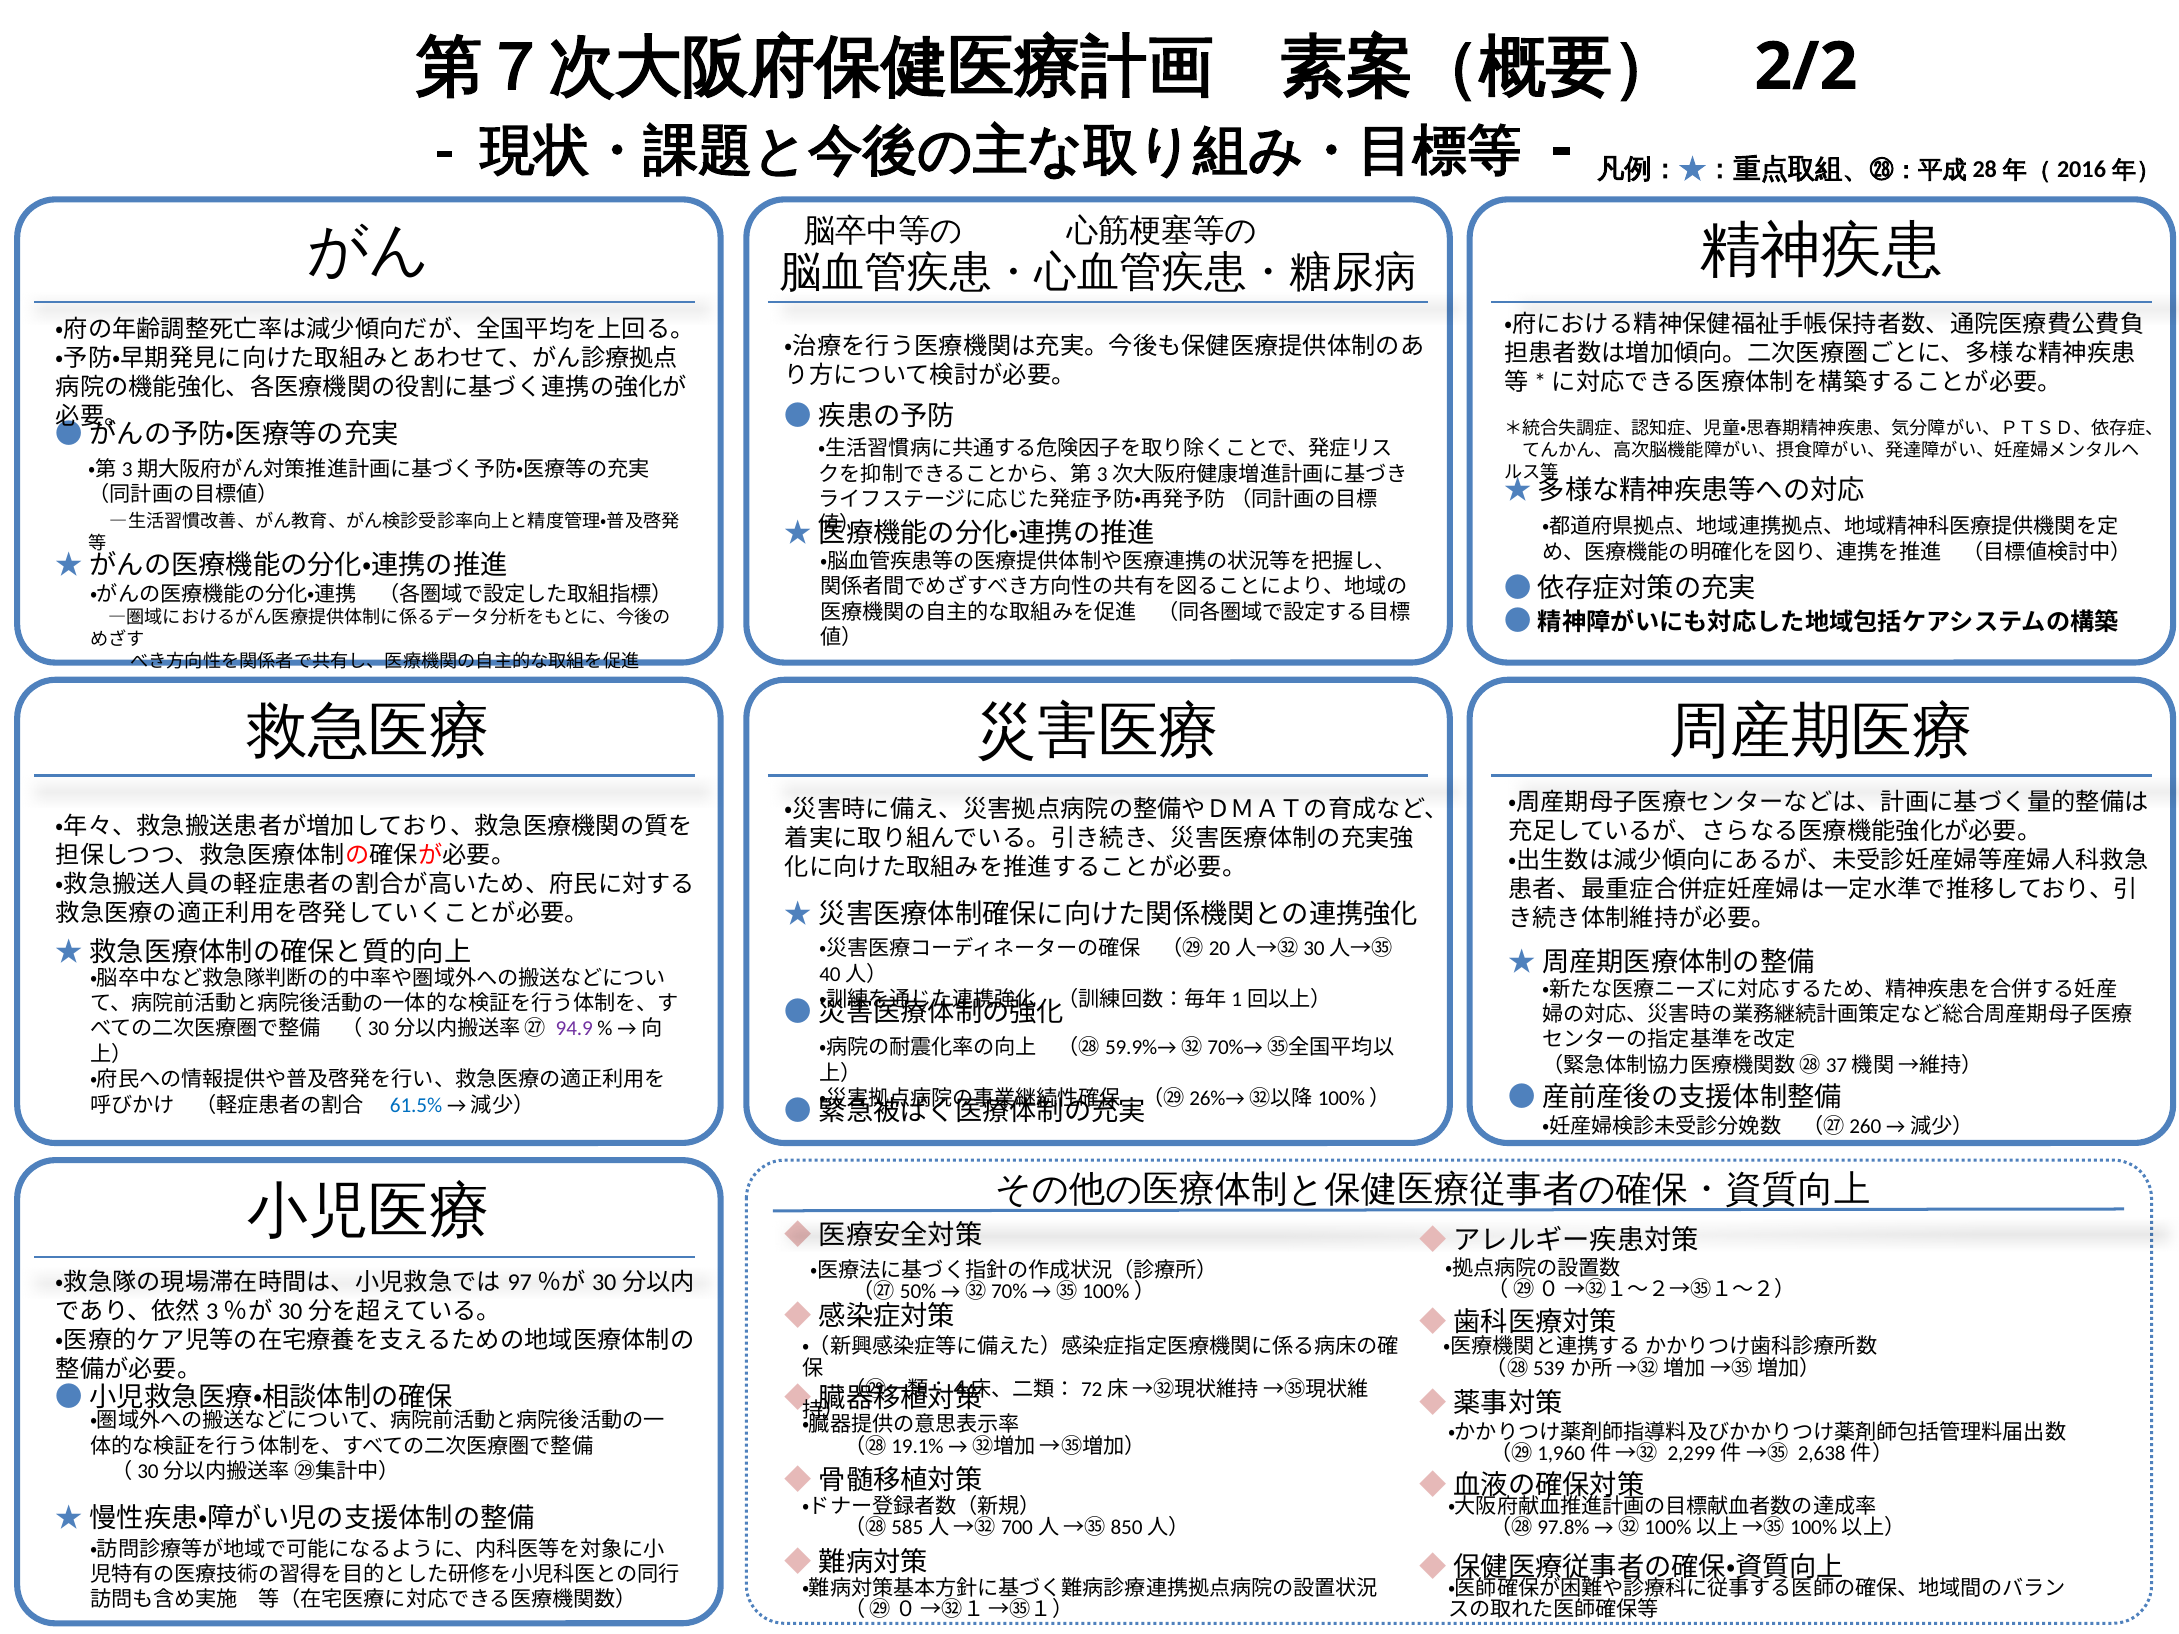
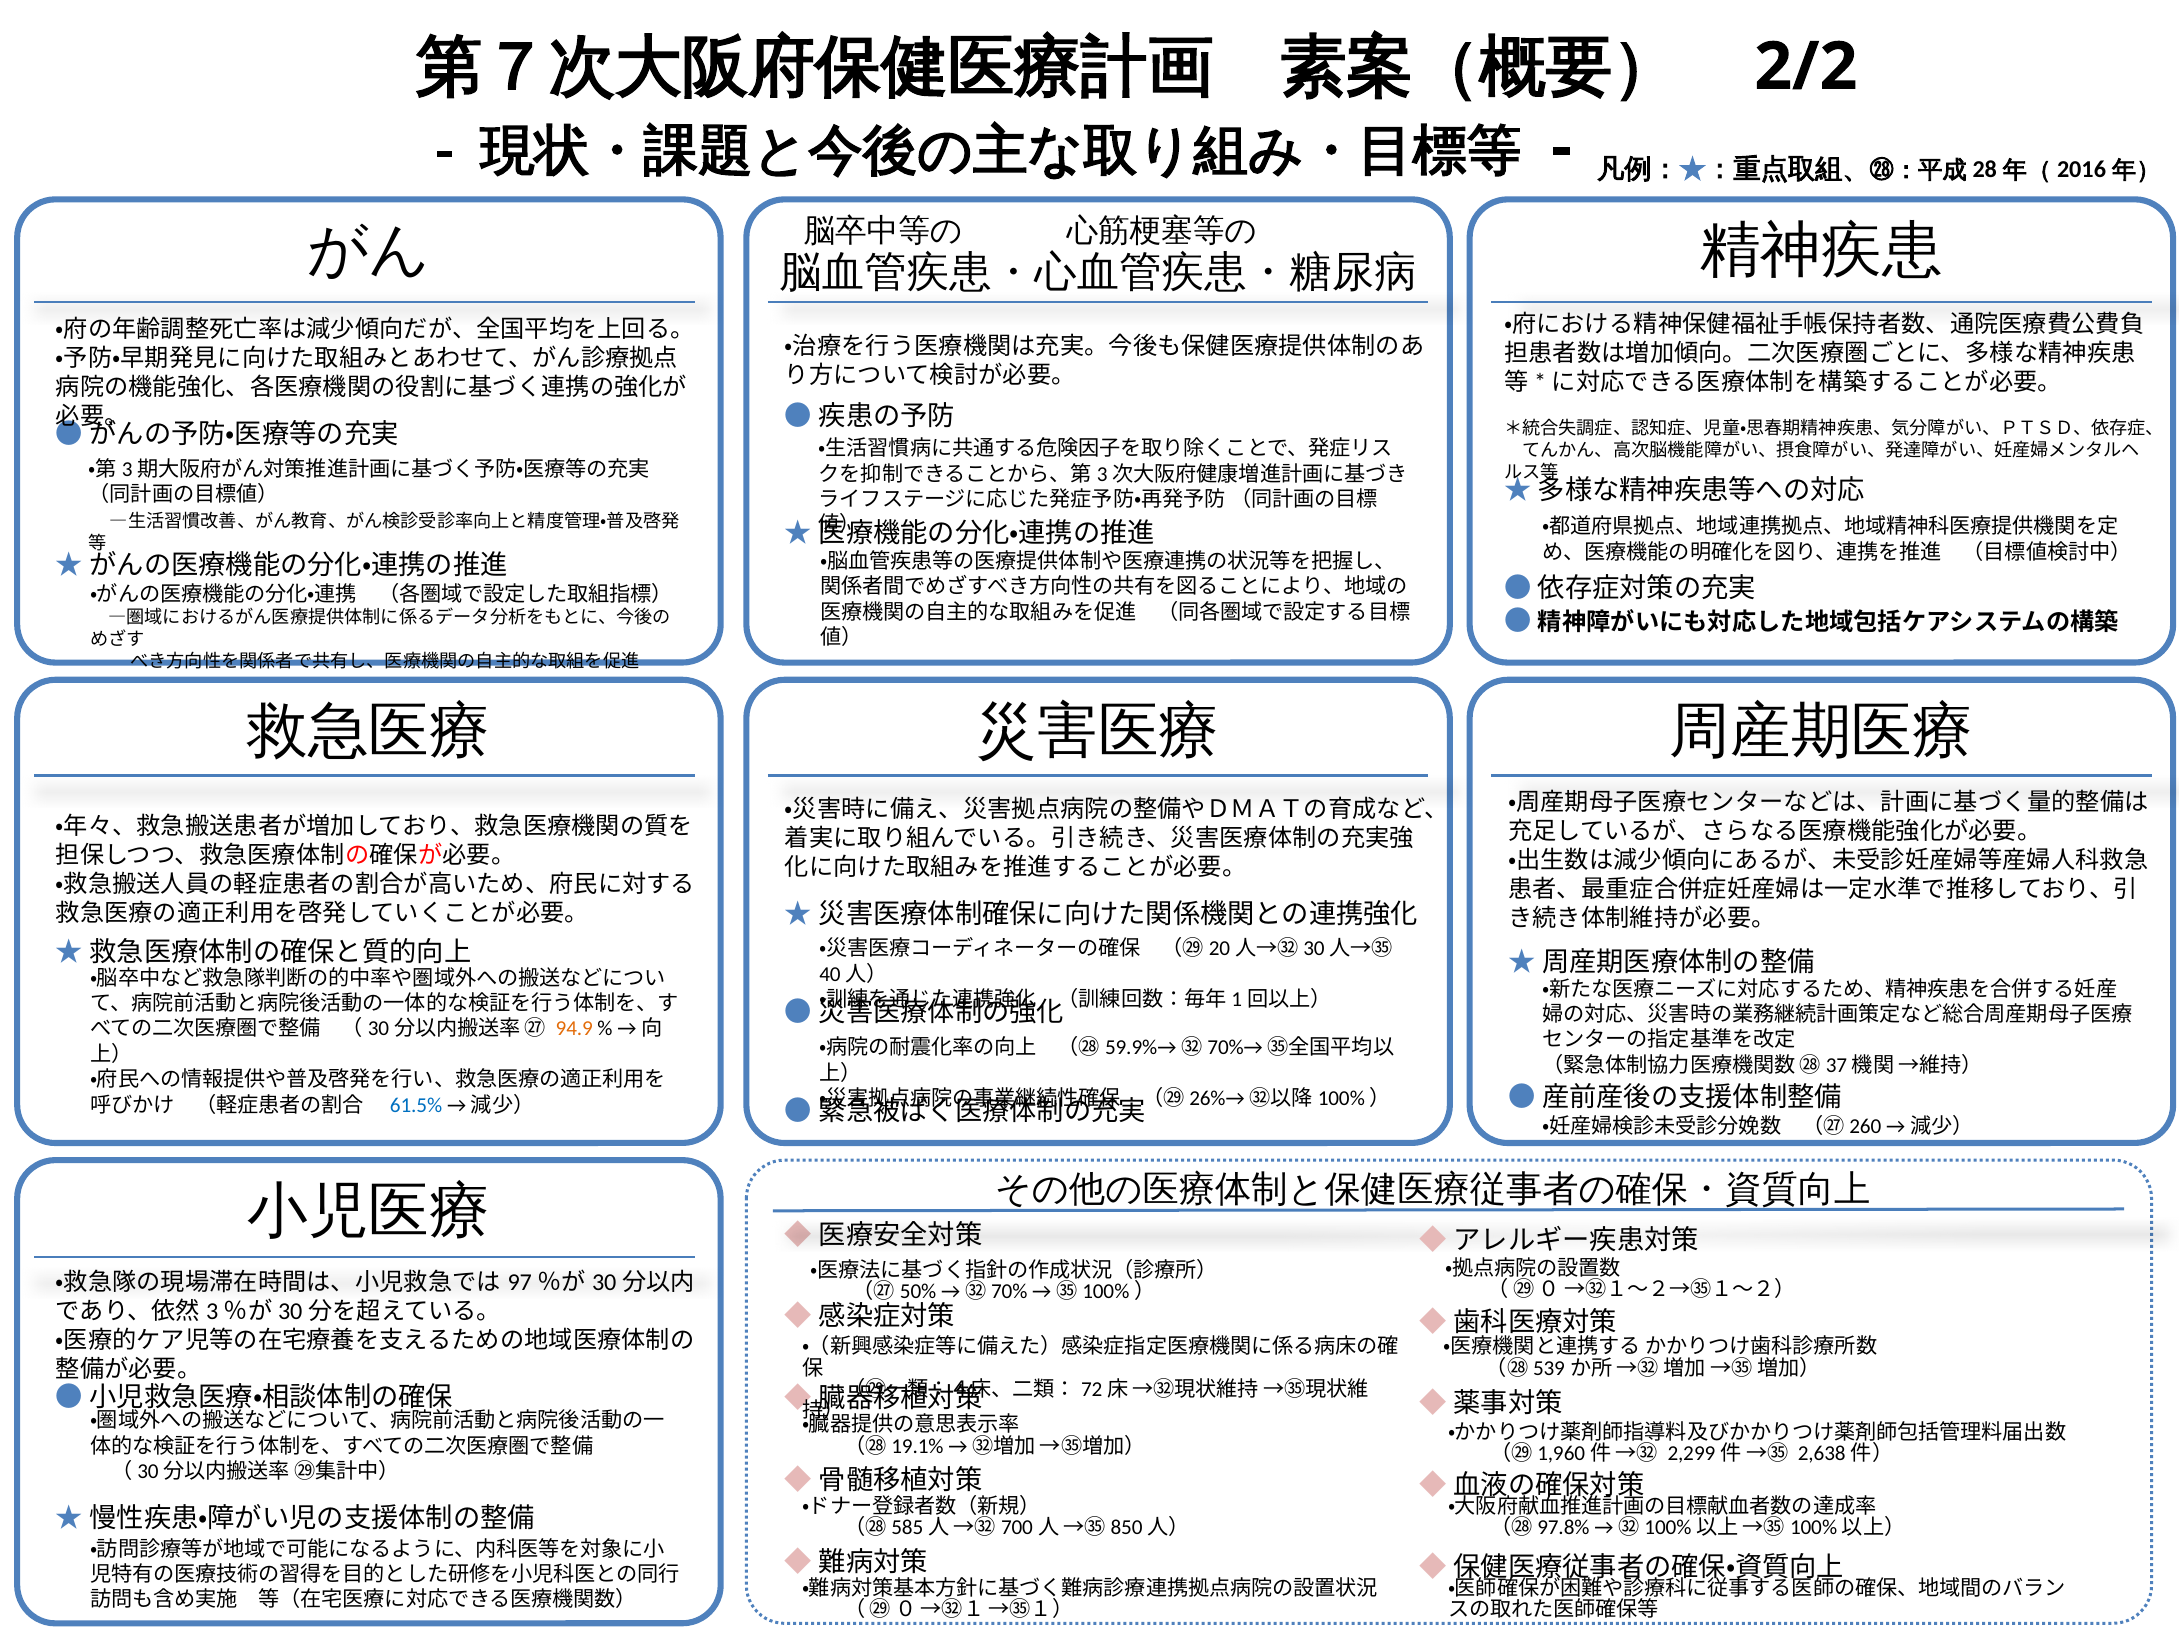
94.9 colour: purple -> orange
